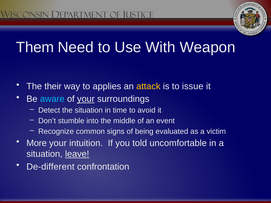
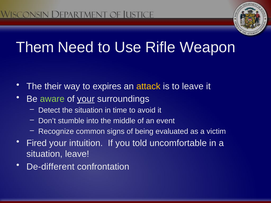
With: With -> Rifle
applies: applies -> expires
to issue: issue -> leave
aware colour: light blue -> light green
More: More -> Fired
leave at (77, 154) underline: present -> none
